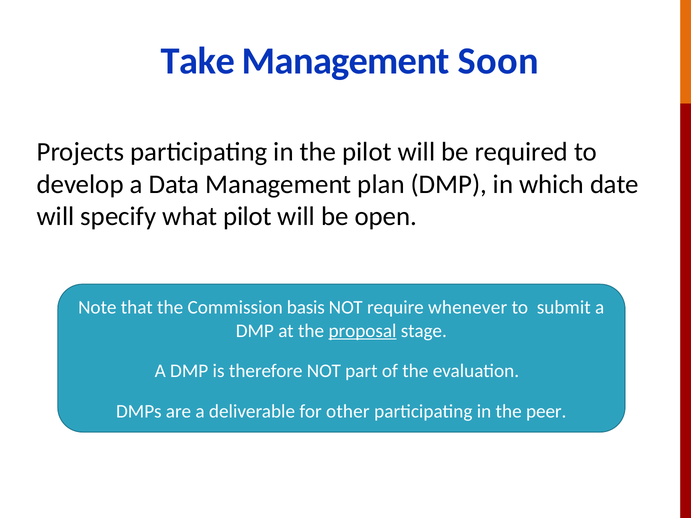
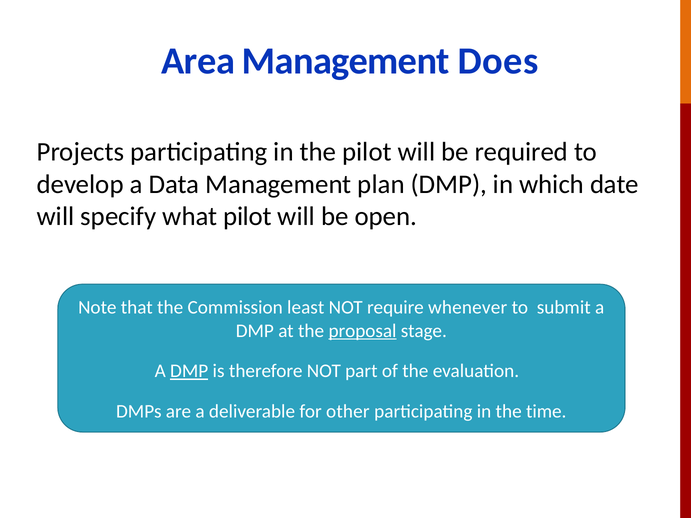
Take: Take -> Area
Soon: Soon -> Does
basis: basis -> least
DMP at (189, 371) underline: none -> present
peer: peer -> time
